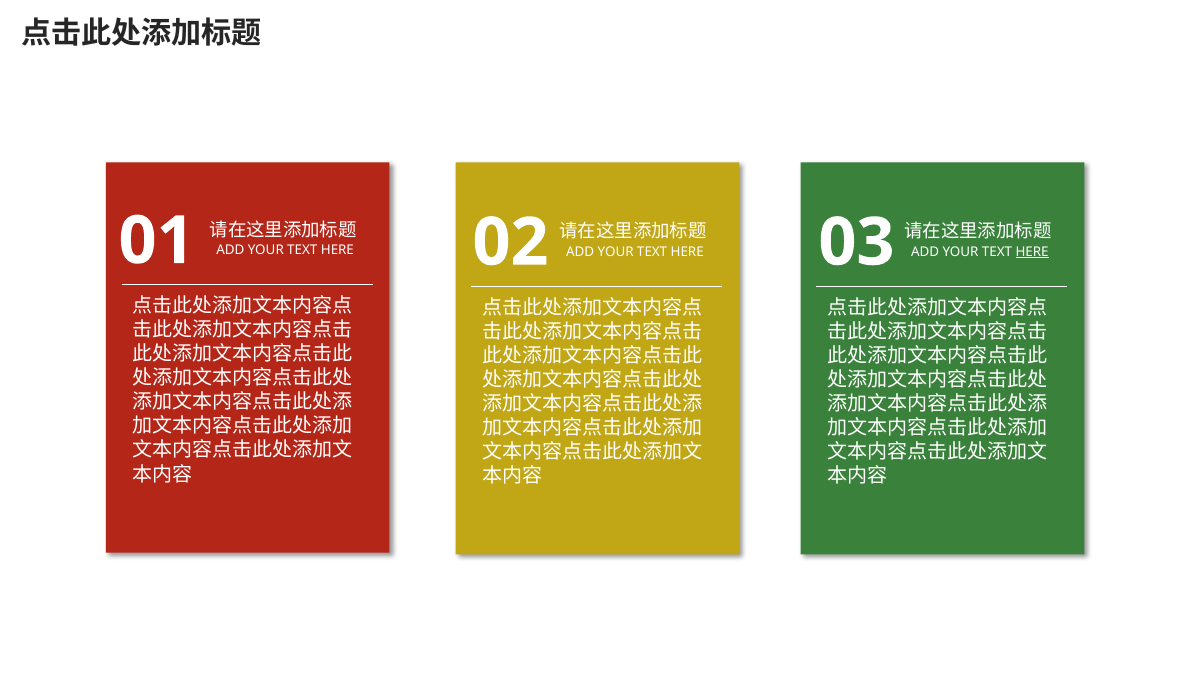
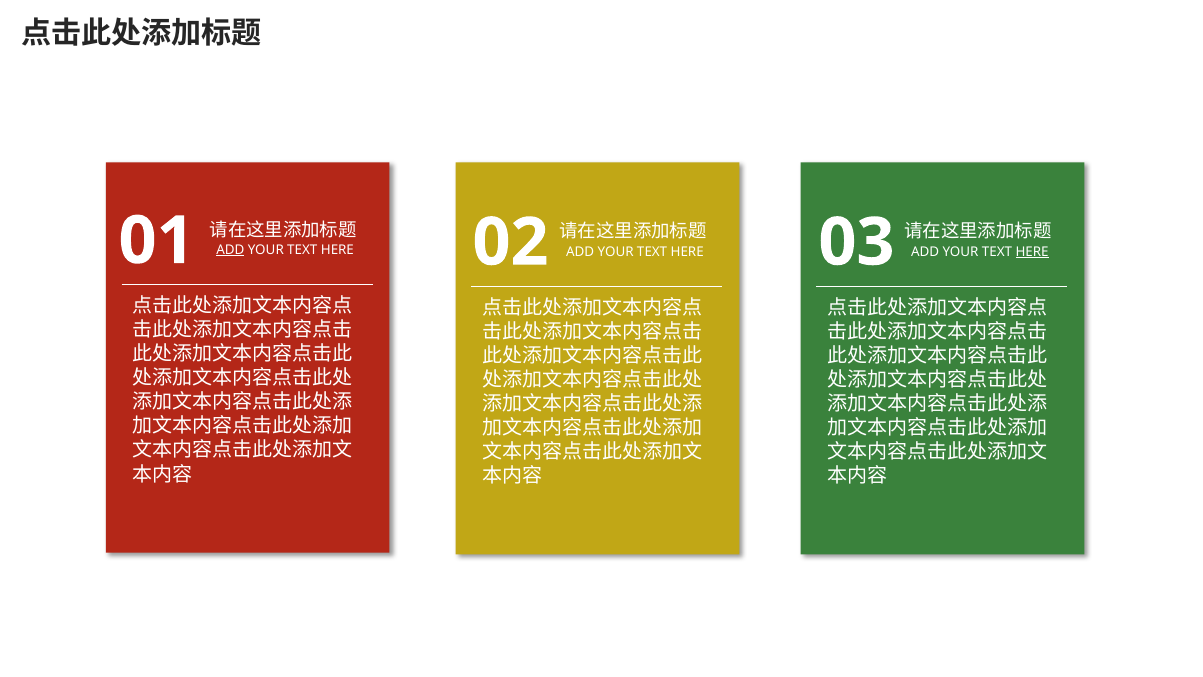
ADD at (230, 250) underline: none -> present
